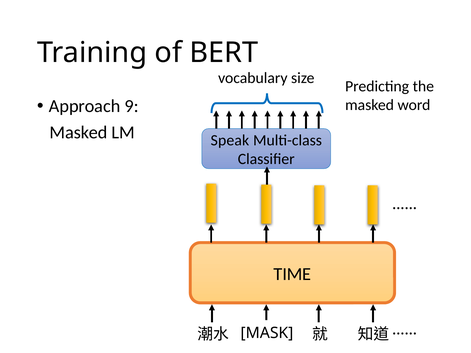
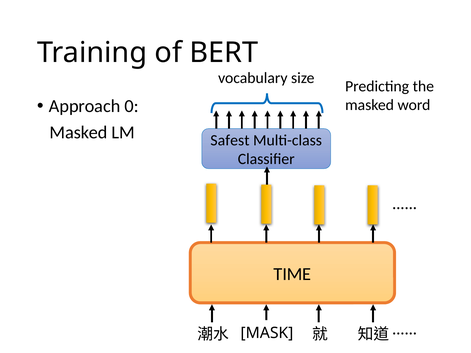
9: 9 -> 0
Speak: Speak -> Safest
